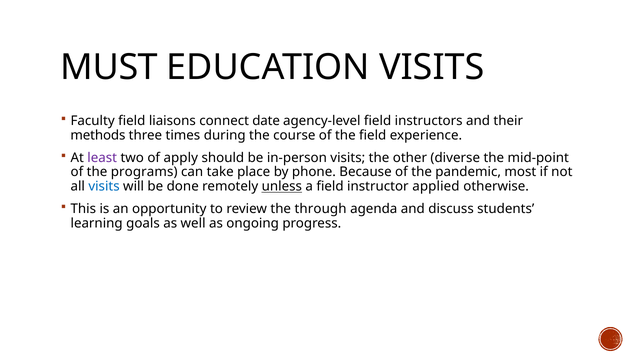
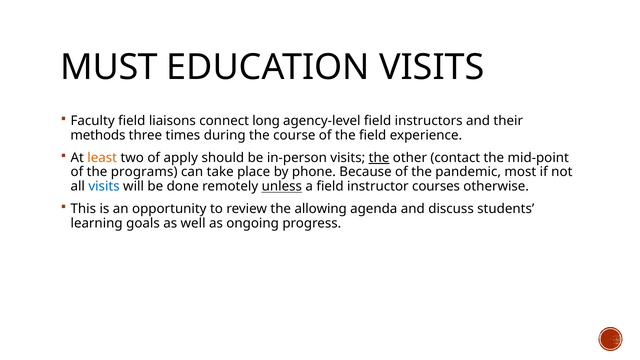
date: date -> long
least colour: purple -> orange
the at (379, 158) underline: none -> present
diverse: diverse -> contact
applied: applied -> courses
through: through -> allowing
